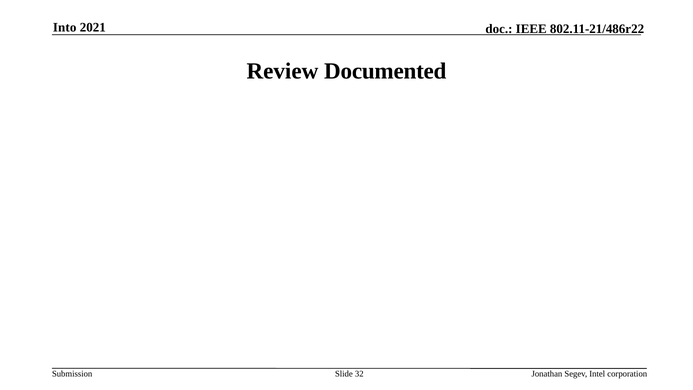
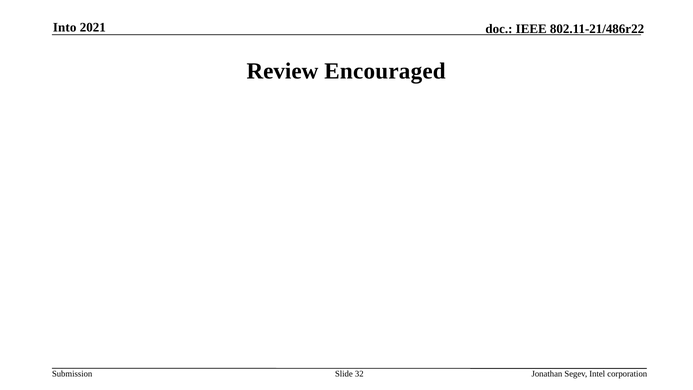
Documented: Documented -> Encouraged
